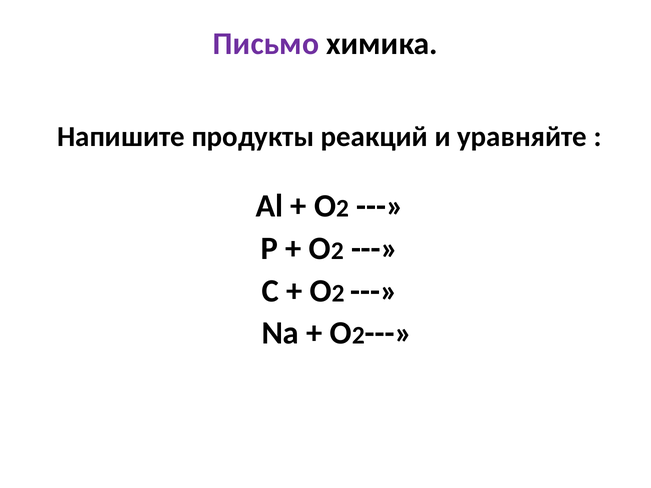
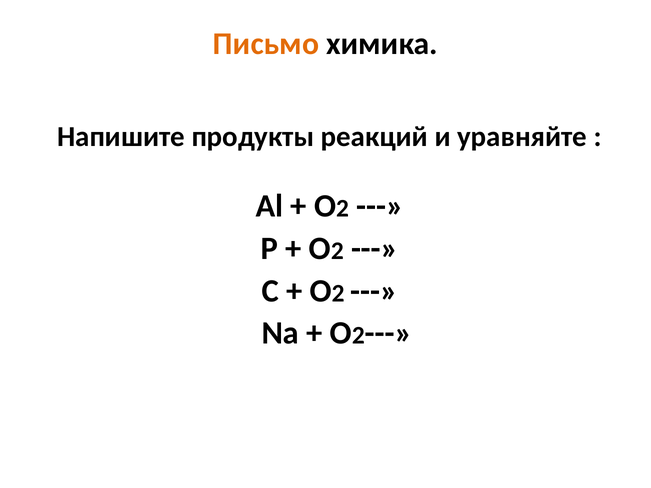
Письмо colour: purple -> orange
